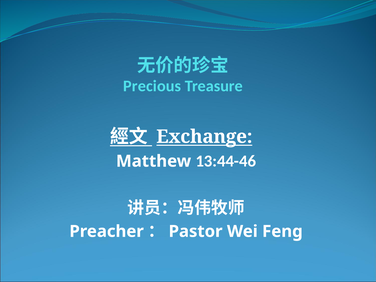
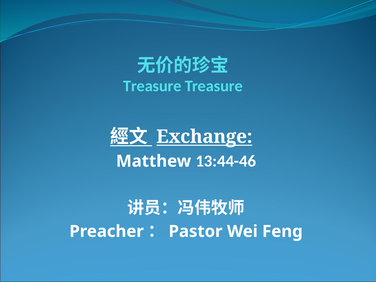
Precious at (152, 86): Precious -> Treasure
